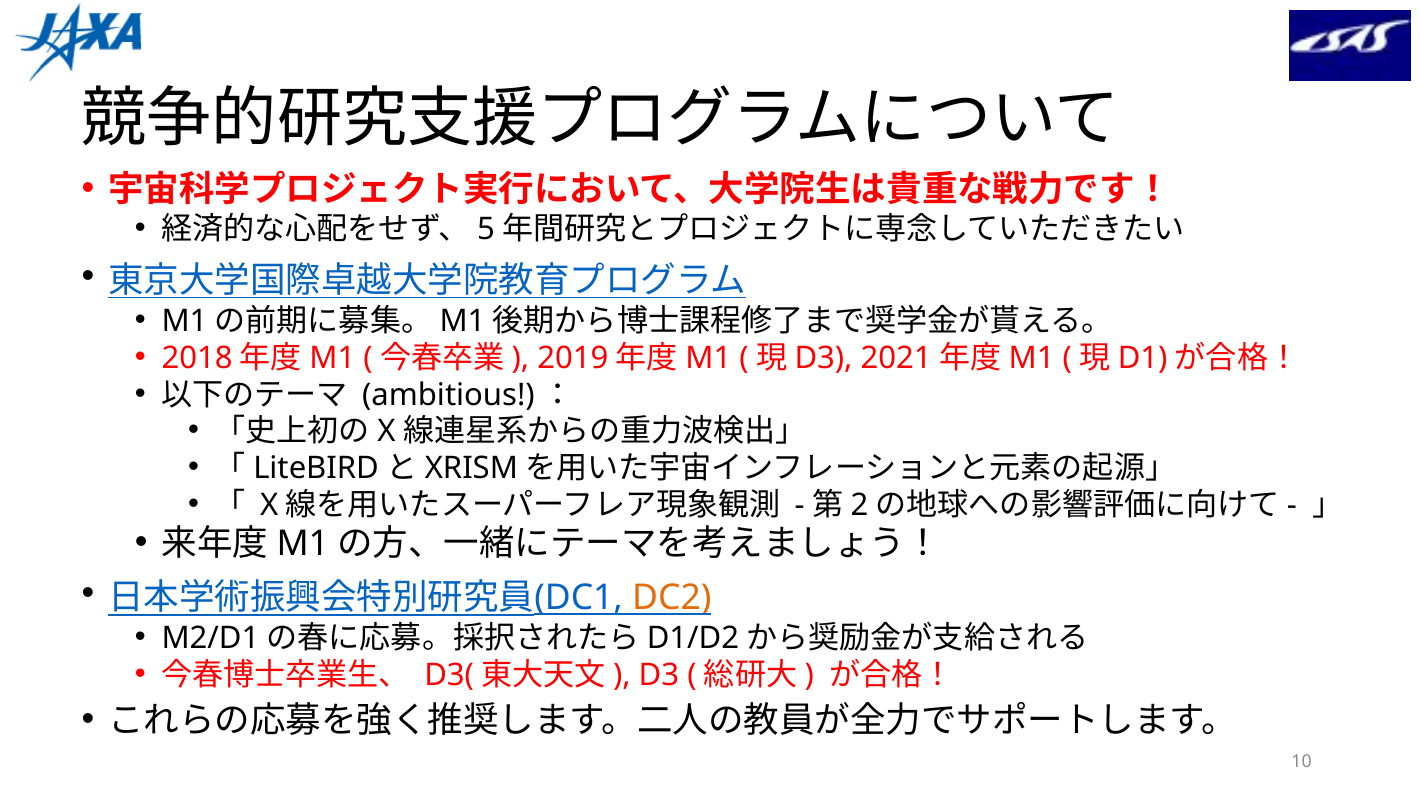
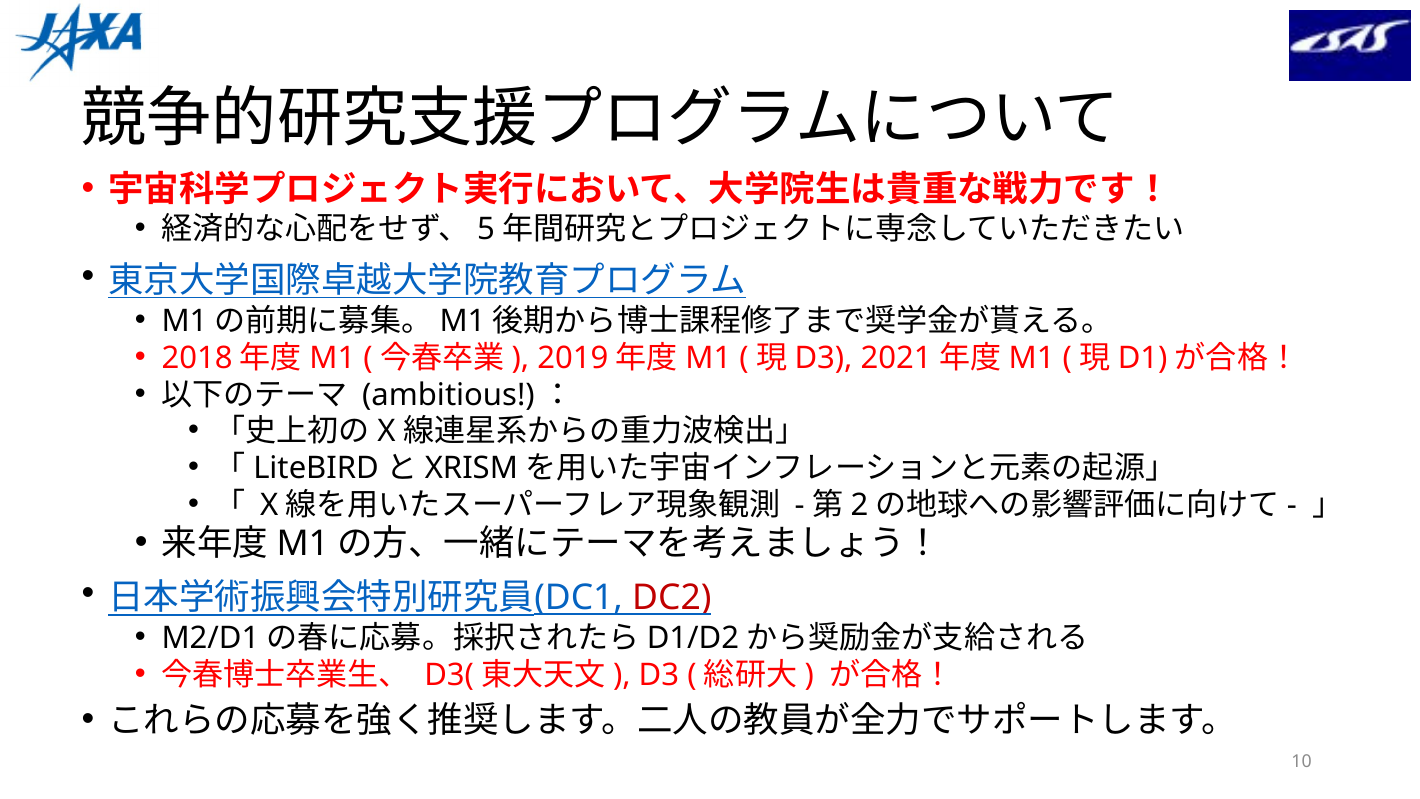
DC2 colour: orange -> red
